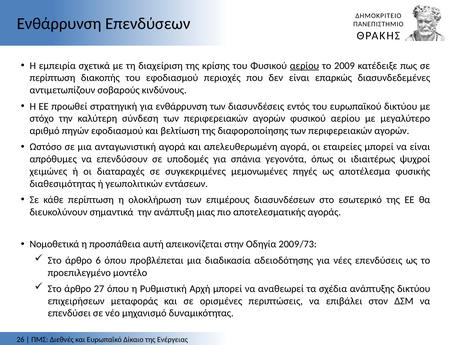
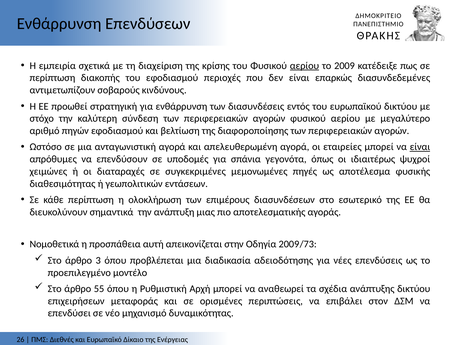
είναι at (420, 147) underline: none -> present
6: 6 -> 3
27: 27 -> 55
